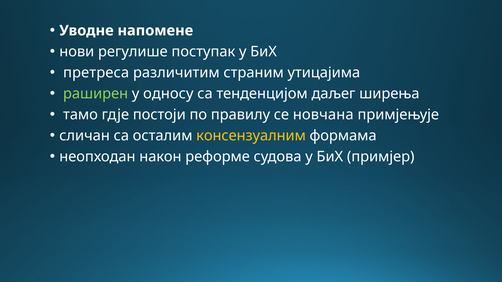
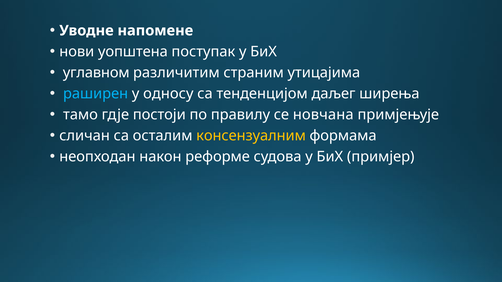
регулише: регулише -> уопштена
претреса: претреса -> углавном
раширен colour: light green -> light blue
